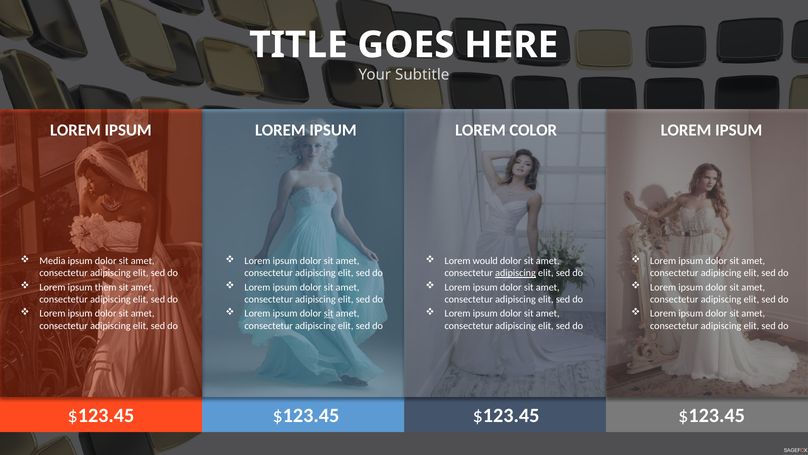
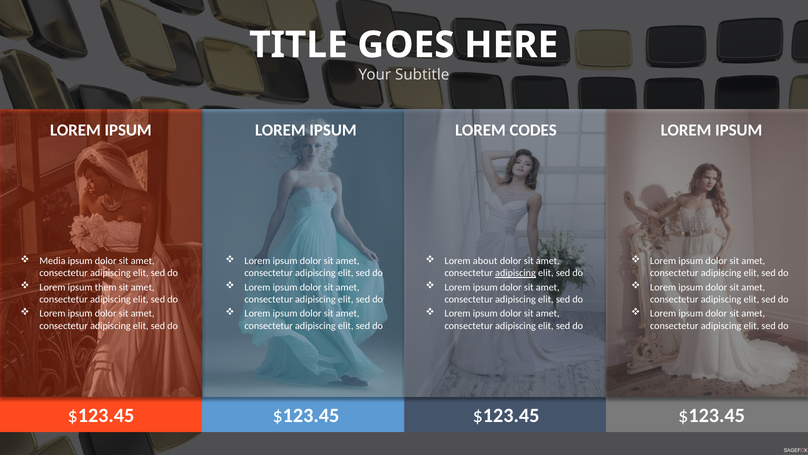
COLOR: COLOR -> CODES
would: would -> about
sit at (329, 313) underline: present -> none
